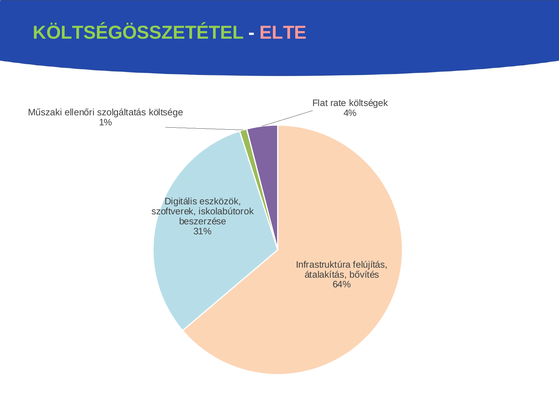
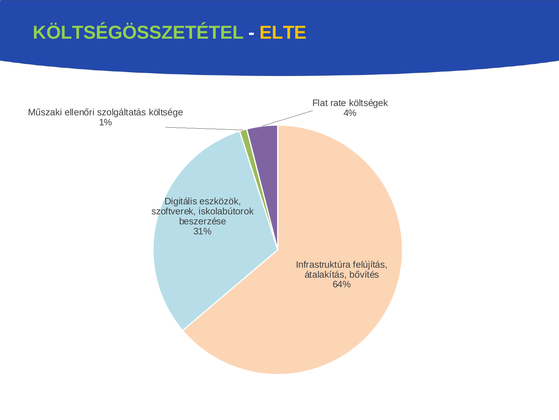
ELTE colour: pink -> yellow
